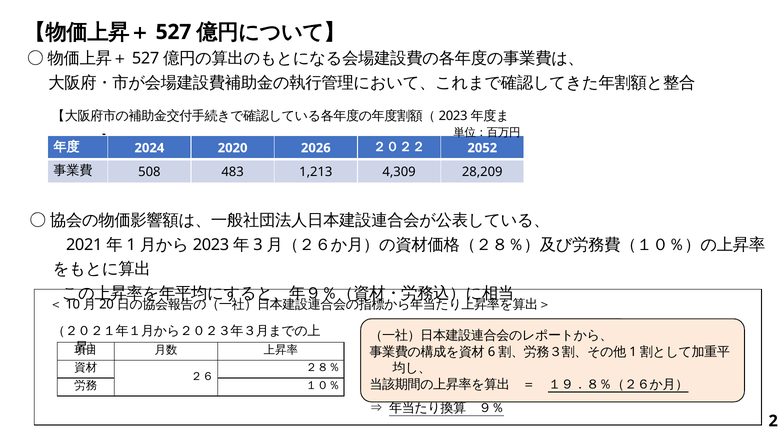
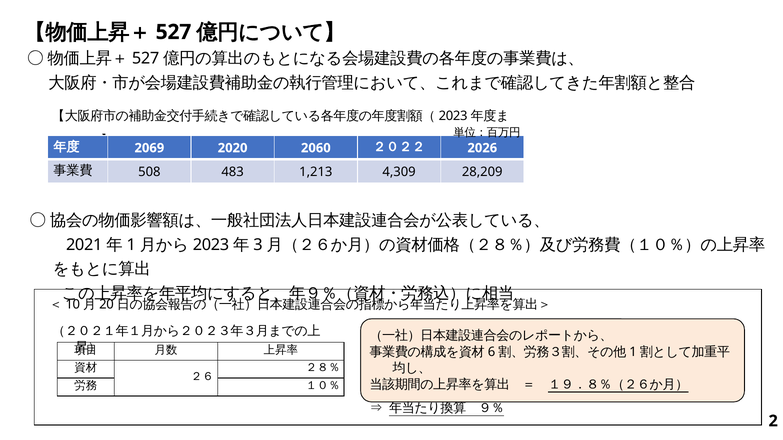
2024: 2024 -> 2069
2026: 2026 -> 2060
2052: 2052 -> 2026
